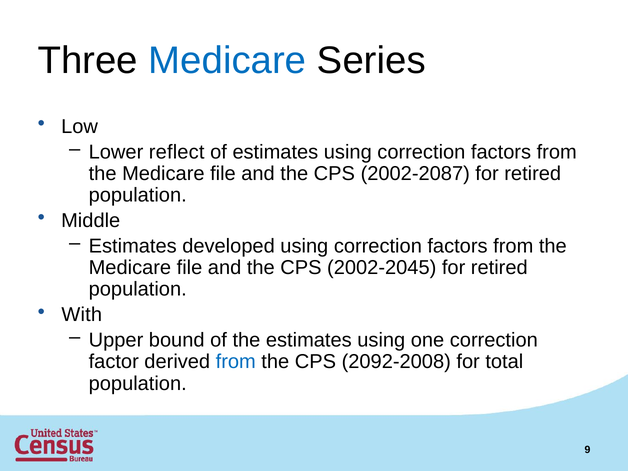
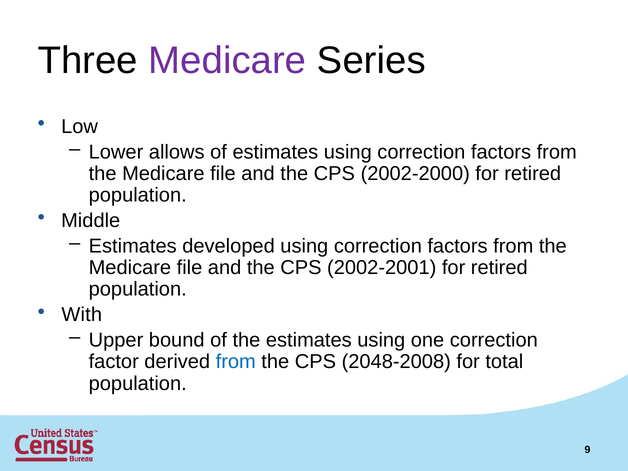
Medicare at (227, 61) colour: blue -> purple
reflect: reflect -> allows
2002-2087: 2002-2087 -> 2002-2000
2002-2045: 2002-2045 -> 2002-2001
2092-2008: 2092-2008 -> 2048-2008
